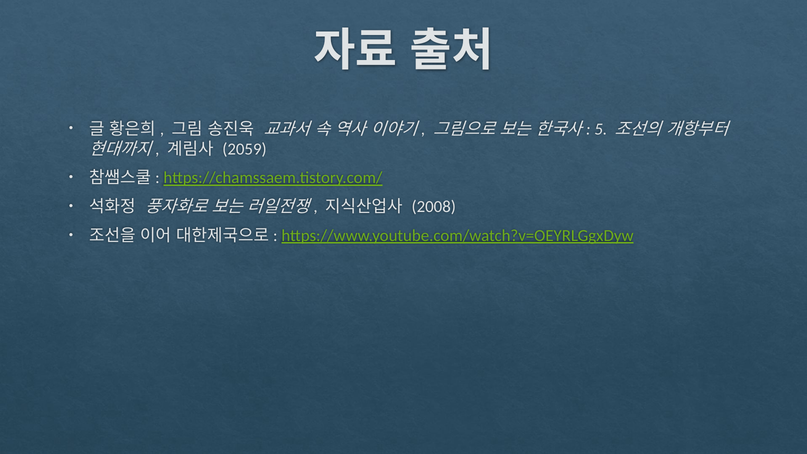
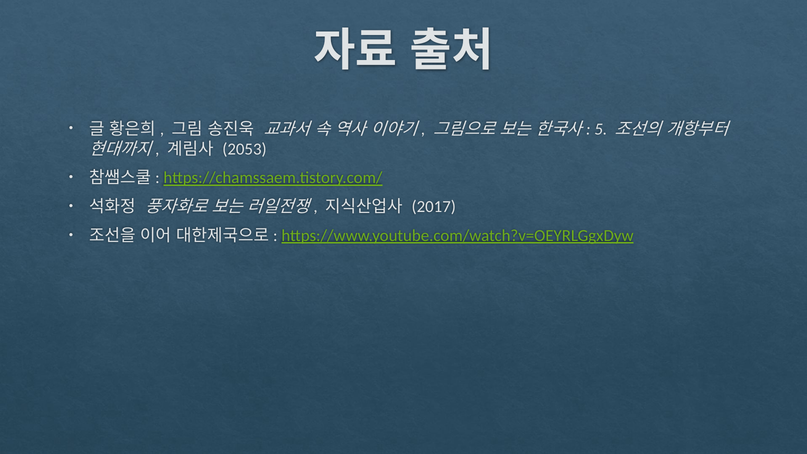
2059: 2059 -> 2053
2008: 2008 -> 2017
